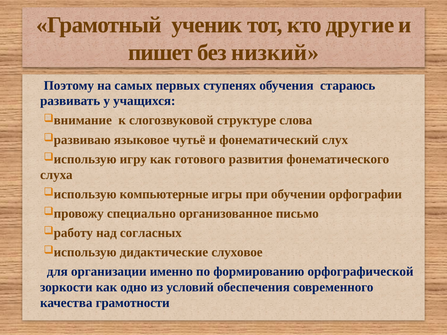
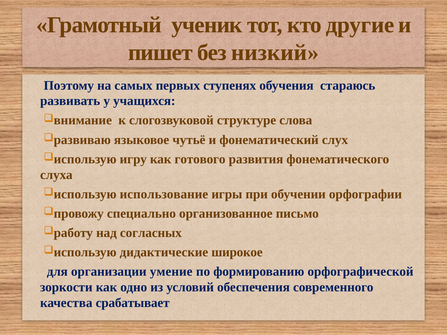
компьютерные: компьютерные -> использование
слуховое: слуховое -> широкое
именно: именно -> умение
грамотности: грамотности -> срабатывает
